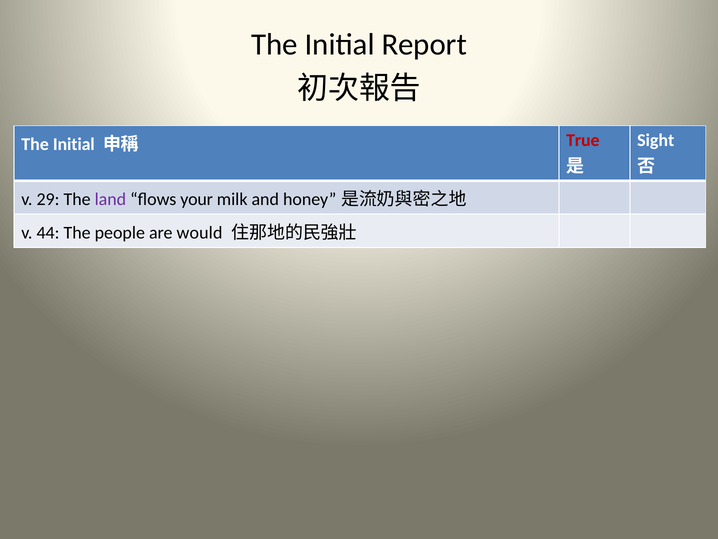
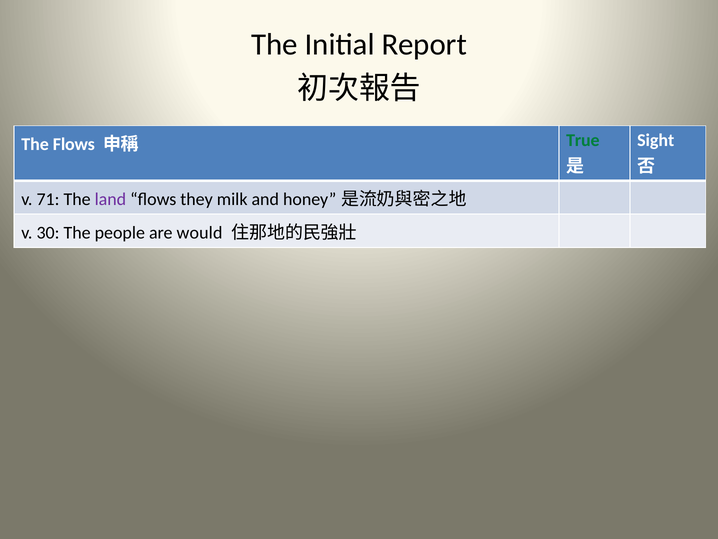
Initial at (74, 144): Initial -> Flows
True colour: red -> green
29: 29 -> 71
your: your -> they
44: 44 -> 30
